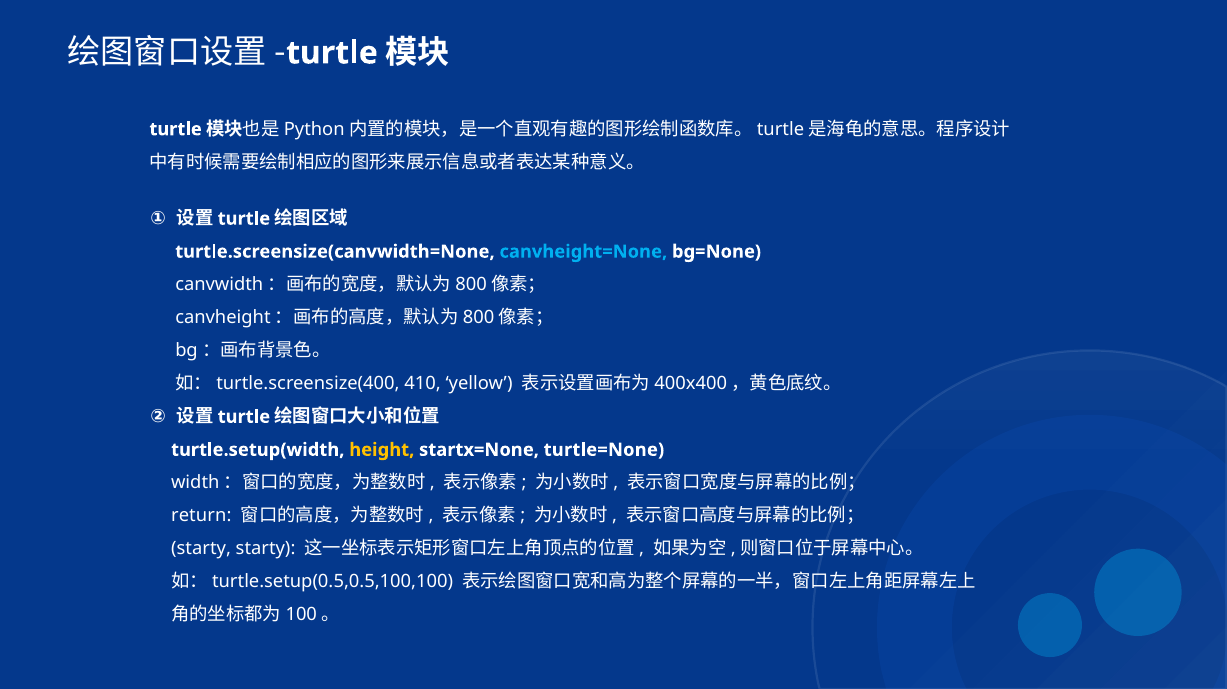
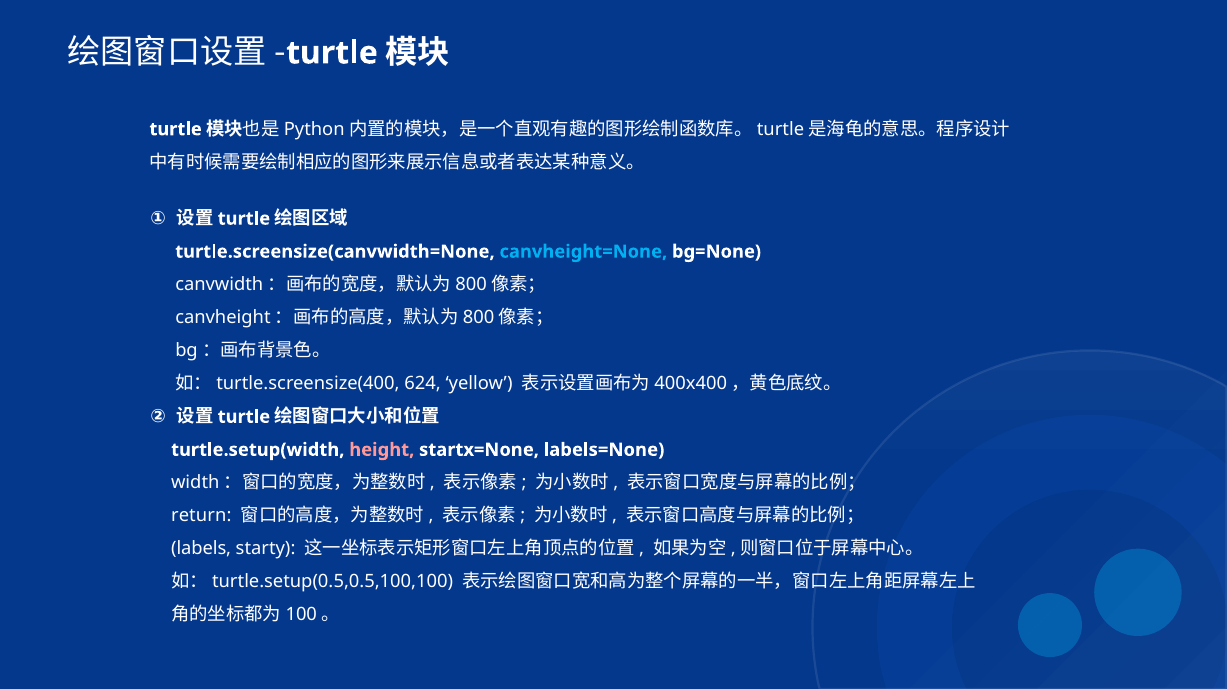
410: 410 -> 624
height colour: yellow -> pink
turtle=None: turtle=None -> labels=None
starty at (201, 549): starty -> labels
